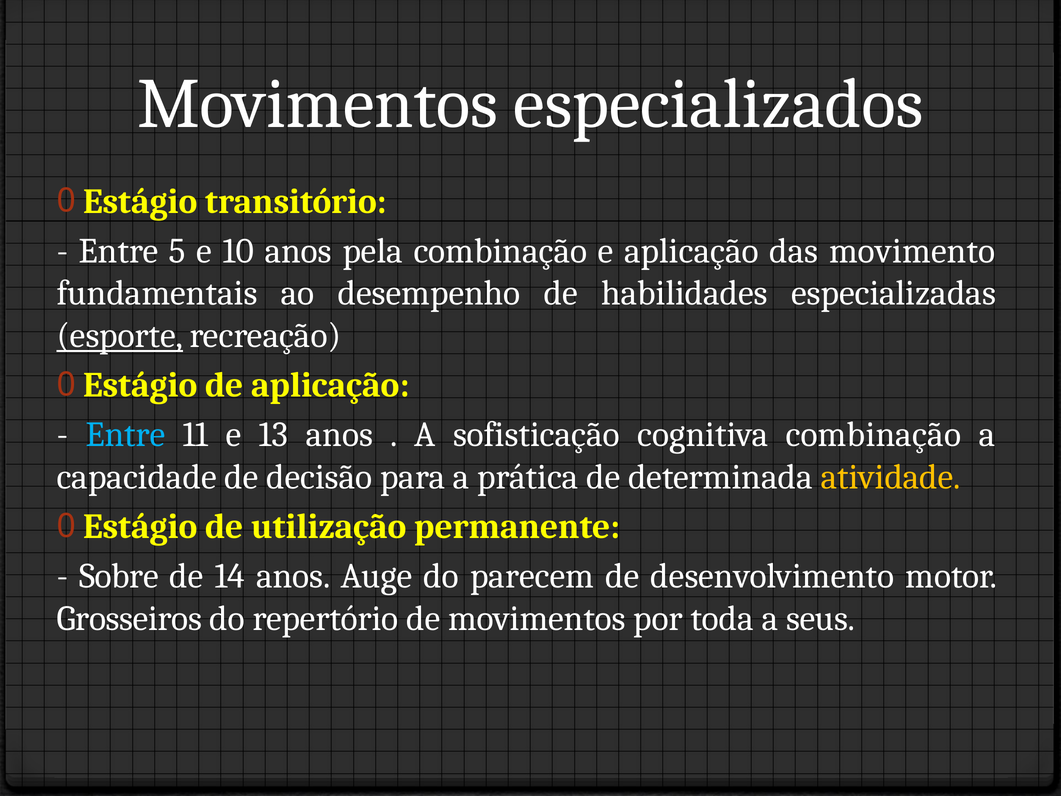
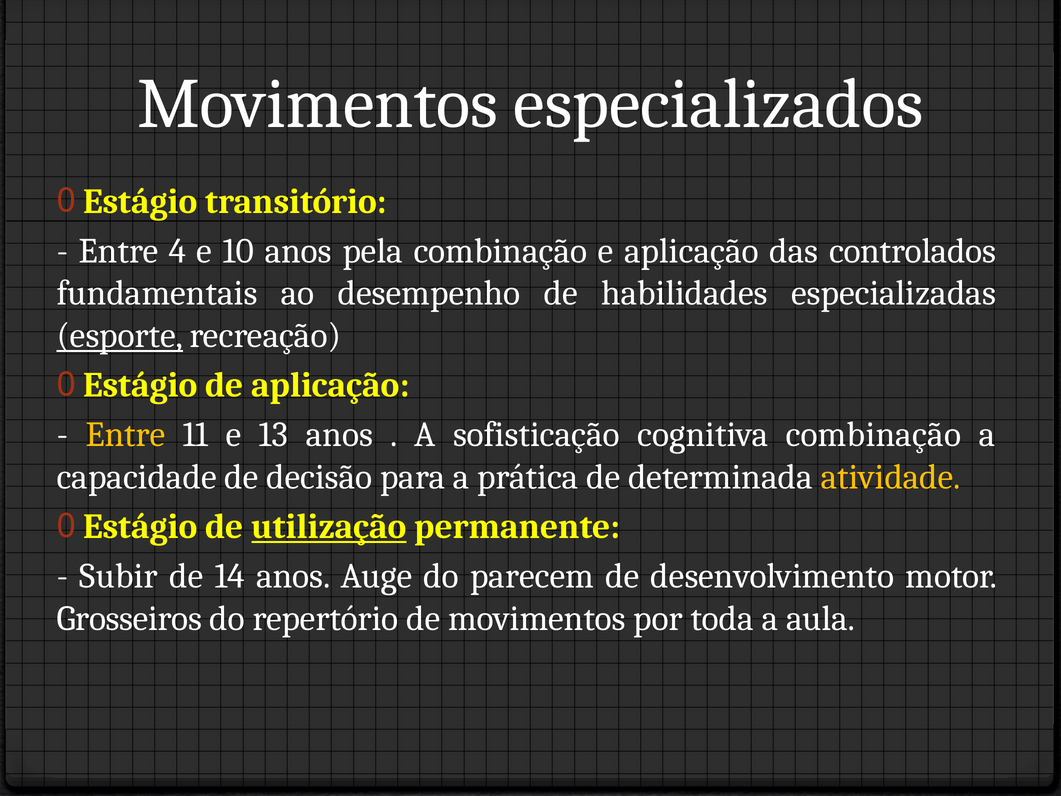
5: 5 -> 4
movimento: movimento -> controlados
Entre at (125, 435) colour: light blue -> yellow
utilização underline: none -> present
Sobre: Sobre -> Subir
seus: seus -> aula
